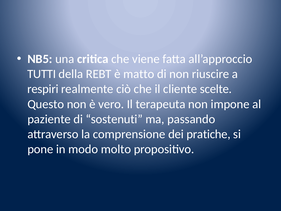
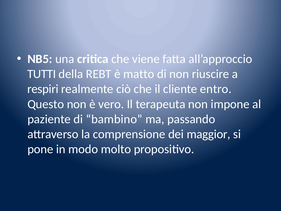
scelte: scelte -> entro
sostenuti: sostenuti -> bambino
pratiche: pratiche -> maggior
